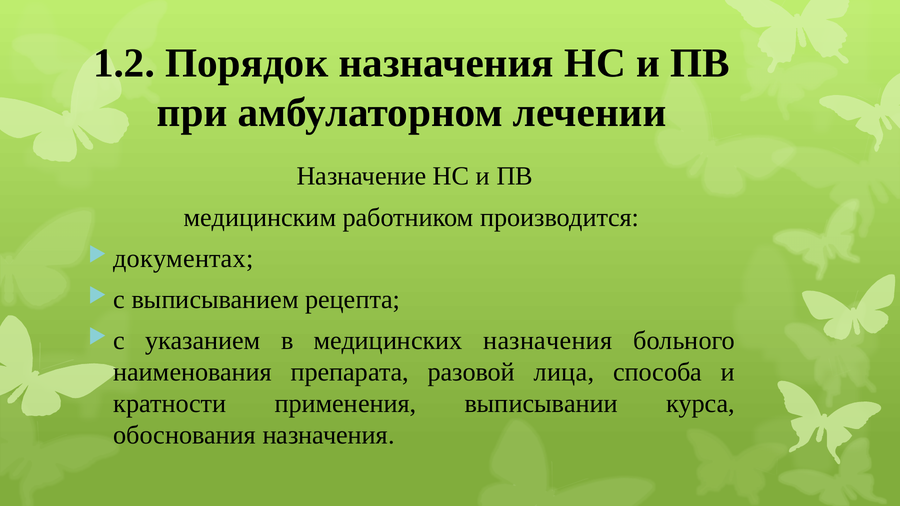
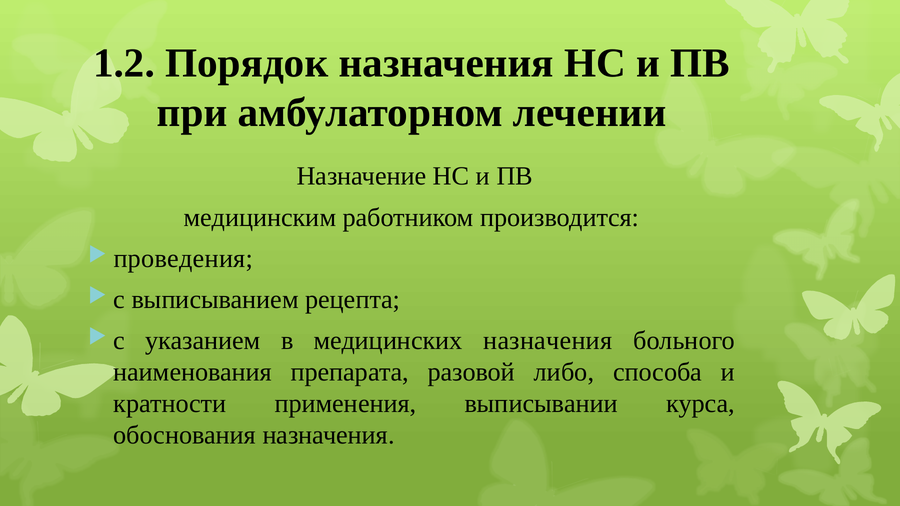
документах: документах -> проведения
лица: лица -> либо
